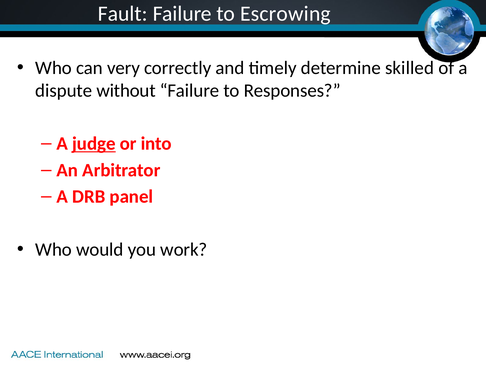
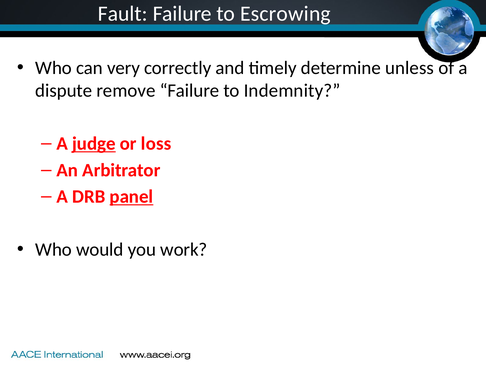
skilled: skilled -> unless
without: without -> remove
Responses: Responses -> Indemnity
into: into -> loss
panel underline: none -> present
